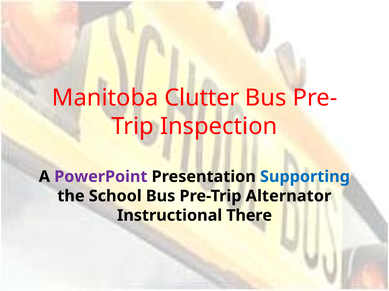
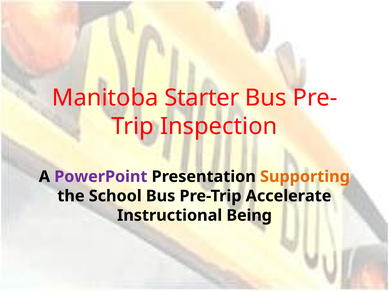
Clutter: Clutter -> Starter
Supporting colour: blue -> orange
Alternator: Alternator -> Accelerate
There: There -> Being
